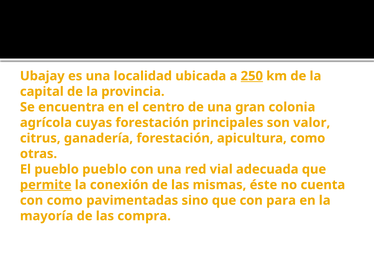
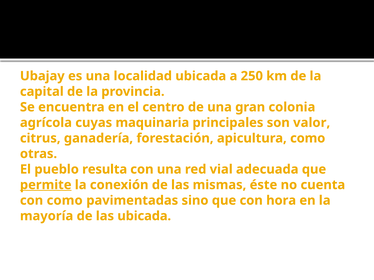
250 underline: present -> none
cuyas forestación: forestación -> maquinaria
pueblo pueblo: pueblo -> resulta
para: para -> hora
las compra: compra -> ubicada
